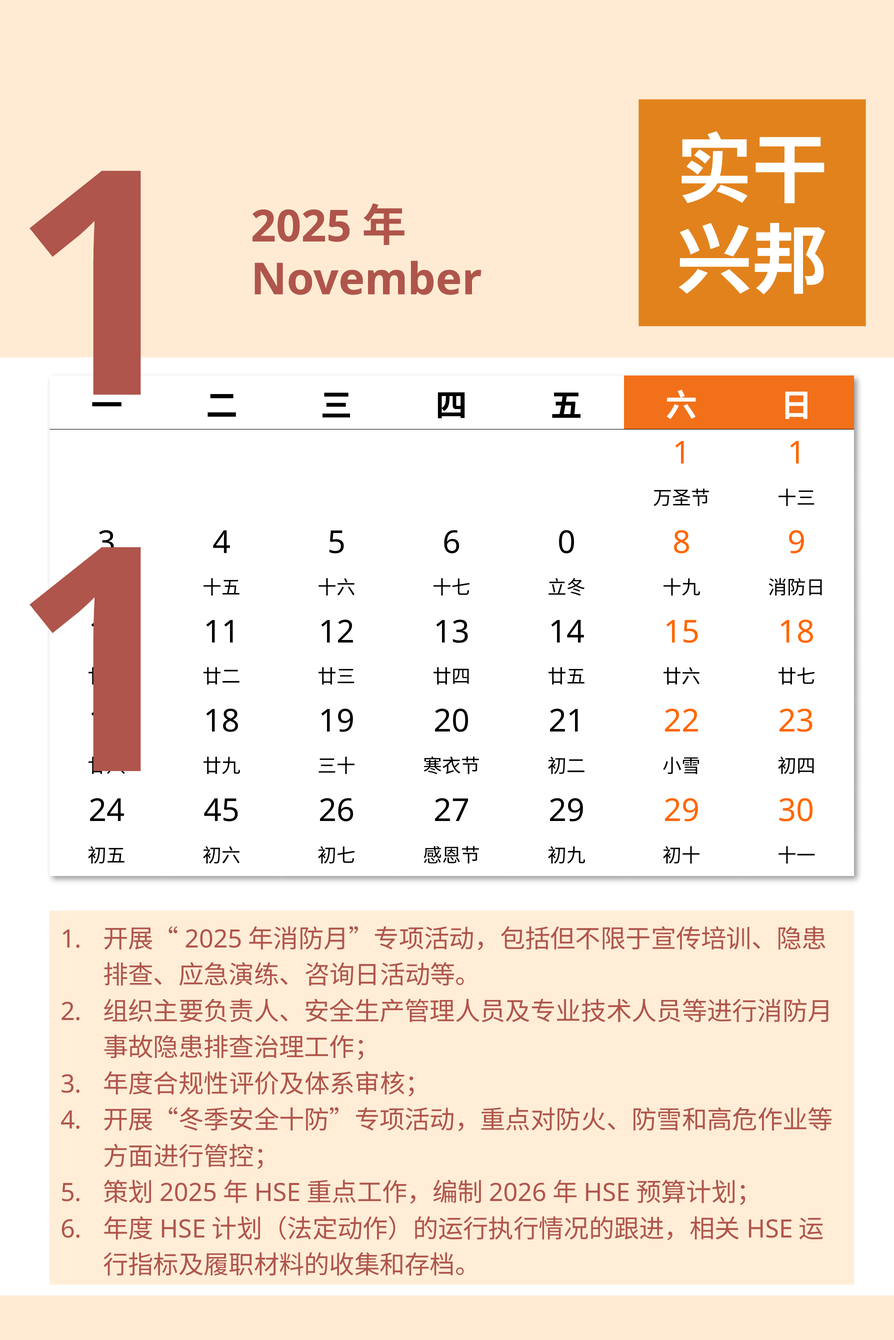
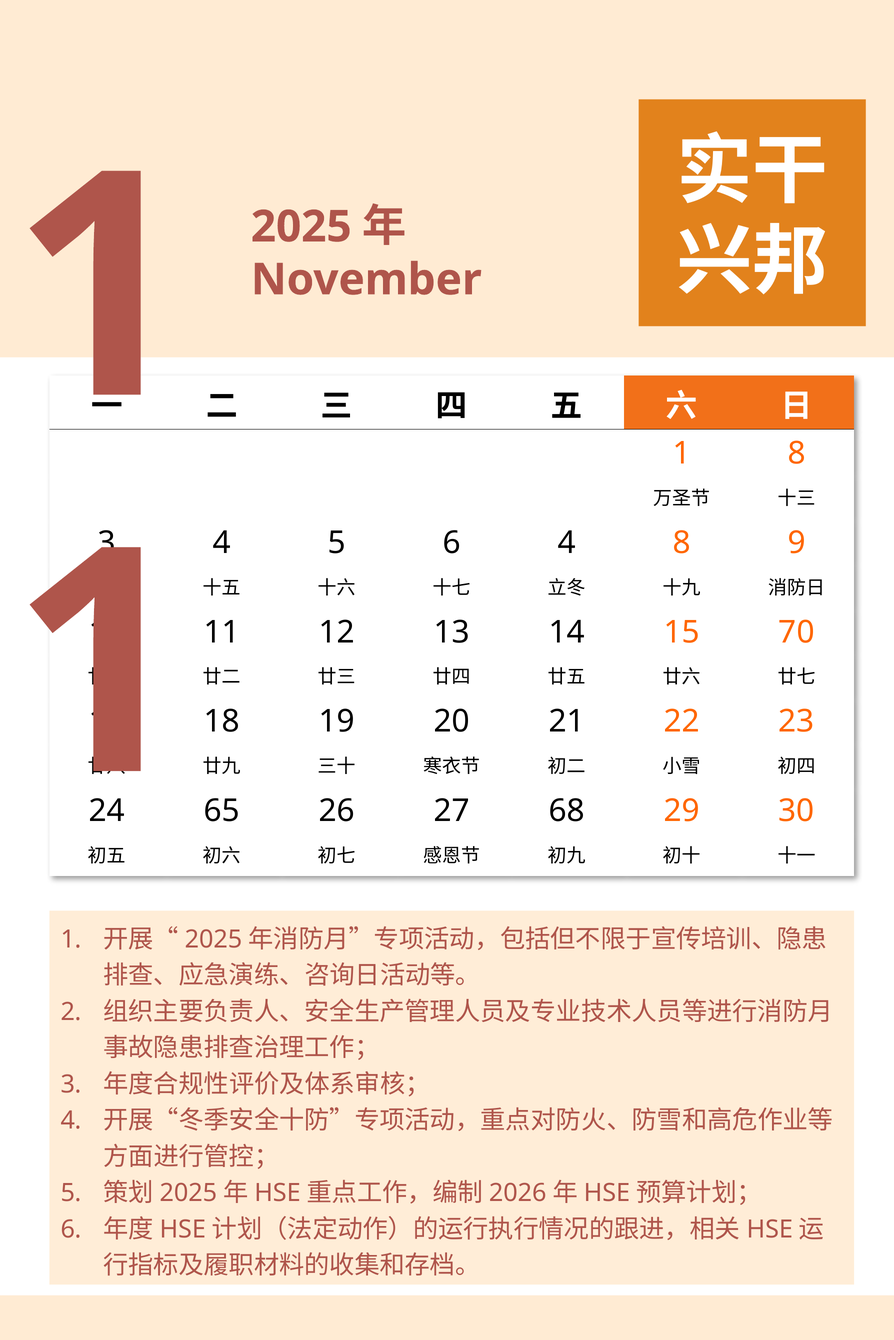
1 at (797, 454): 1 -> 8
6 0: 0 -> 4
15 18: 18 -> 70
45: 45 -> 65
27 29: 29 -> 68
